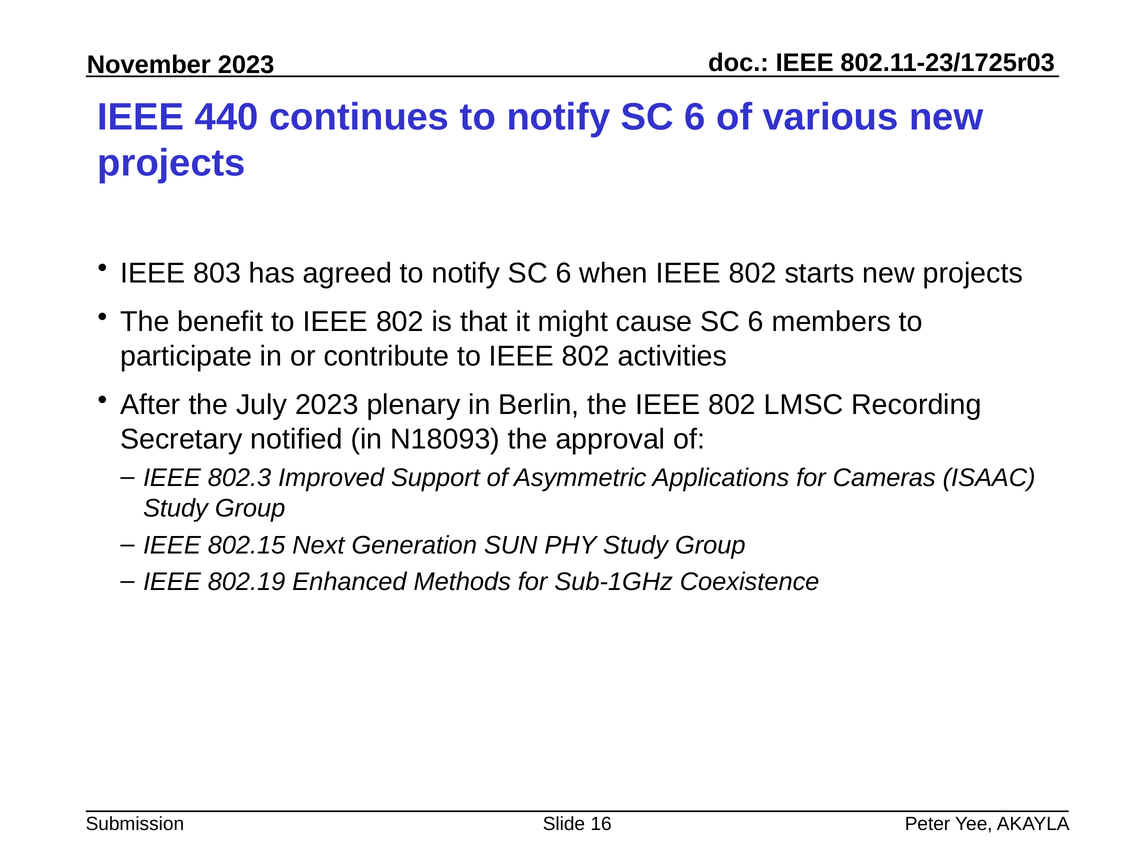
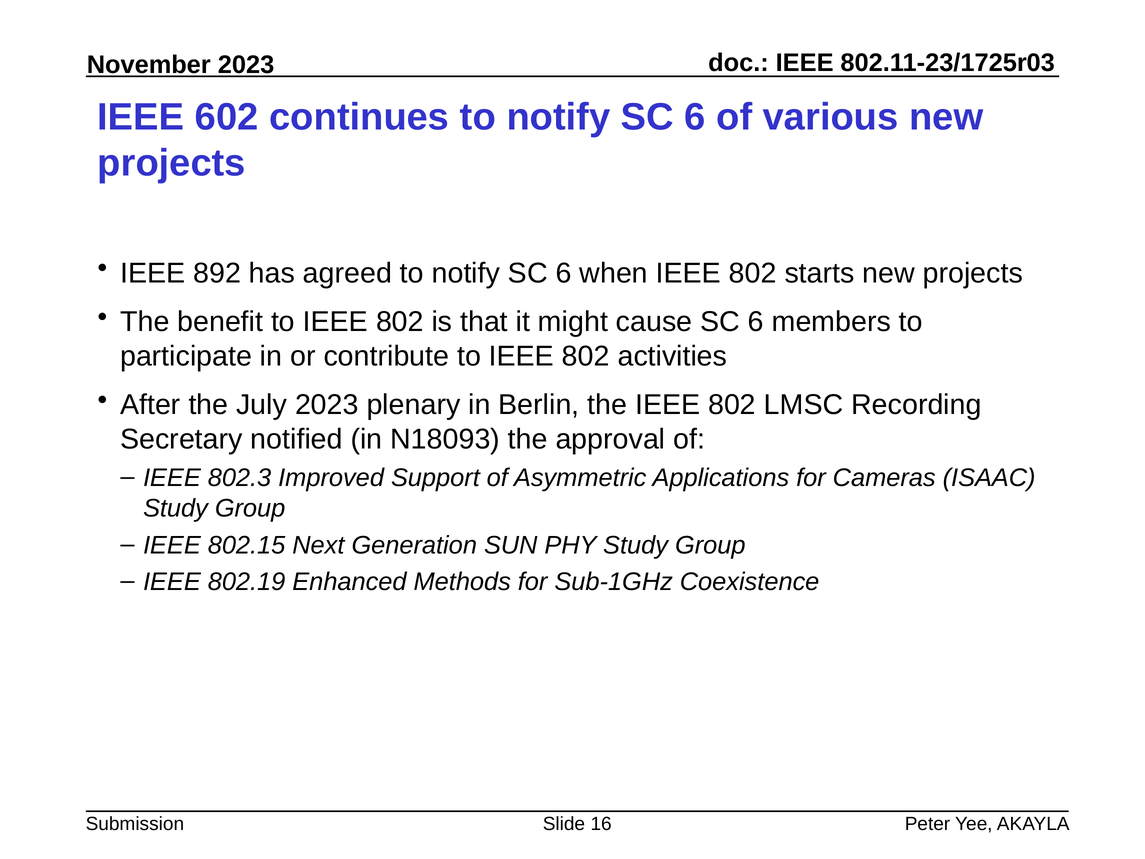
440: 440 -> 602
803: 803 -> 892
